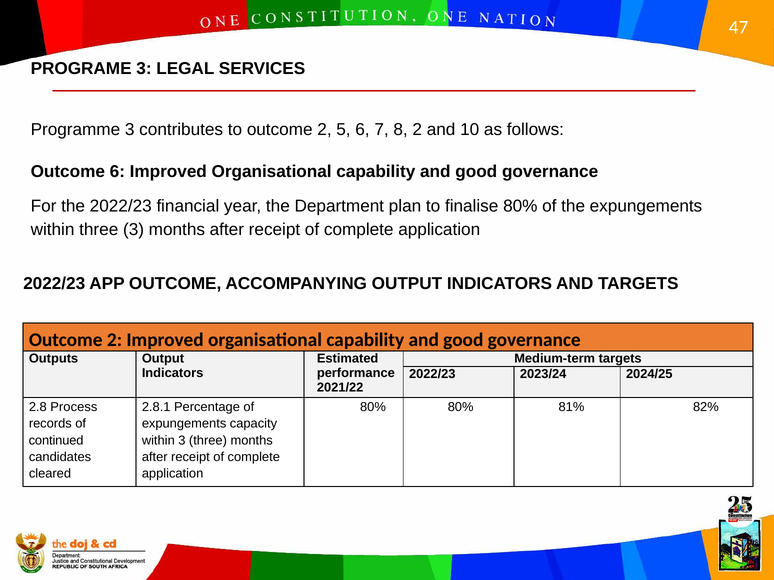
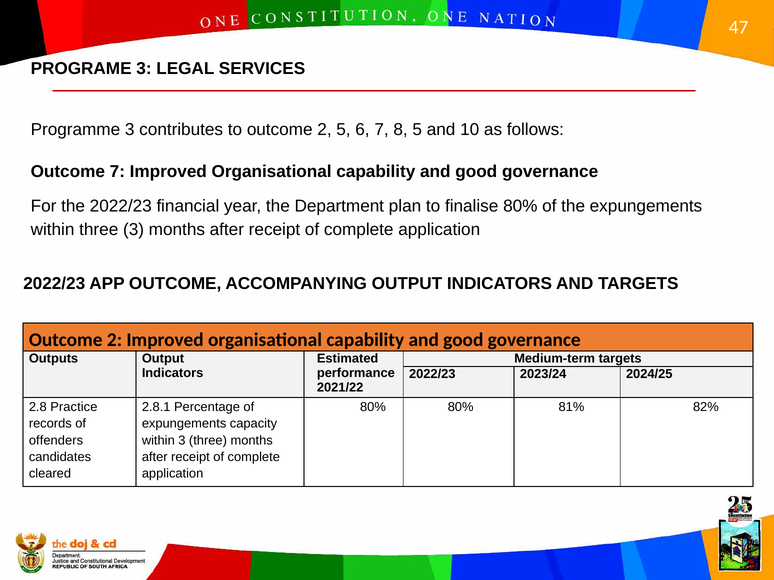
8 2: 2 -> 5
Outcome 6: 6 -> 7
Process: Process -> Practice
continued: continued -> offenders
